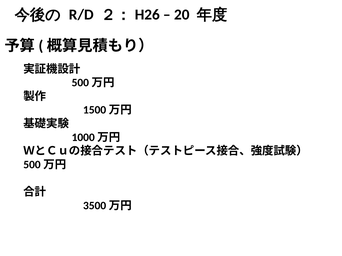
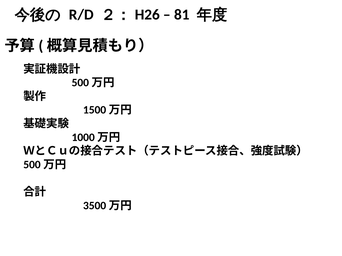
20: 20 -> 81
